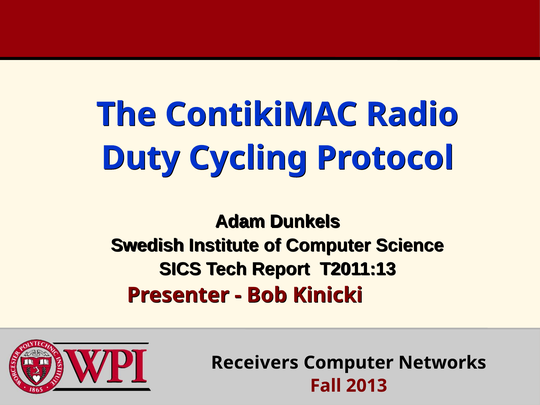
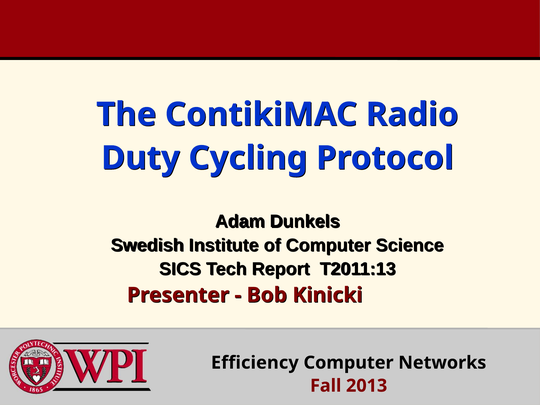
Receivers: Receivers -> Efficiency
